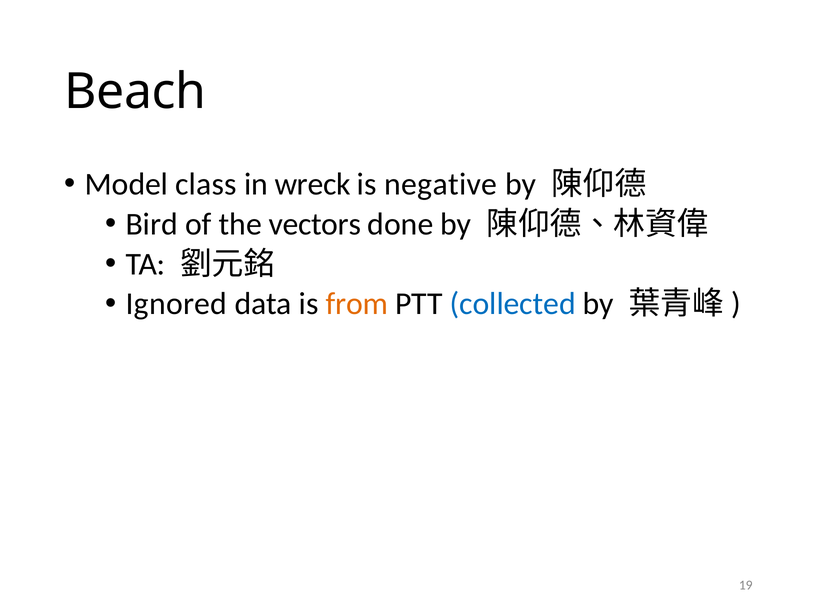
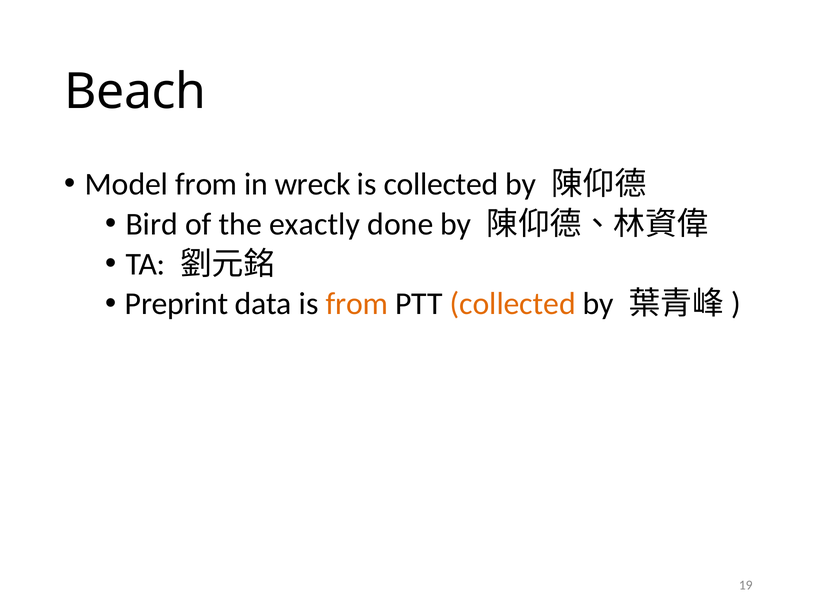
Model class: class -> from
is negative: negative -> collected
vectors: vectors -> exactly
Ignored: Ignored -> Preprint
collected at (513, 304) colour: blue -> orange
